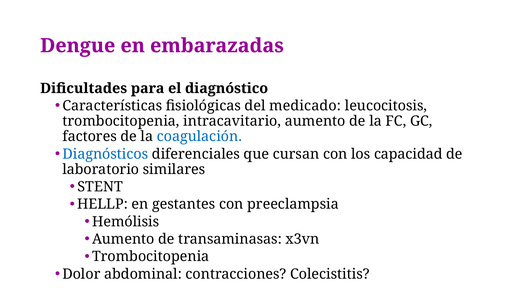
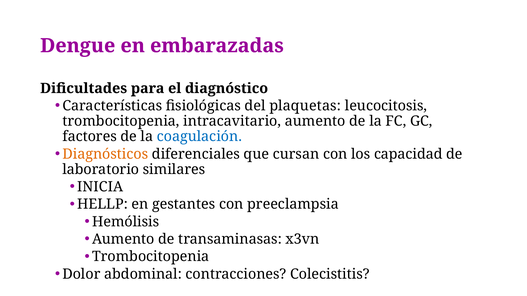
medicado: medicado -> plaquetas
Diagnósticos colour: blue -> orange
STENT: STENT -> INICIA
